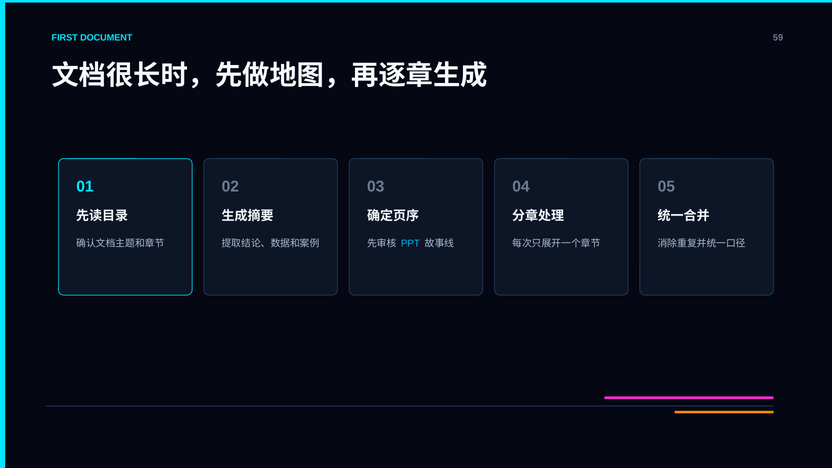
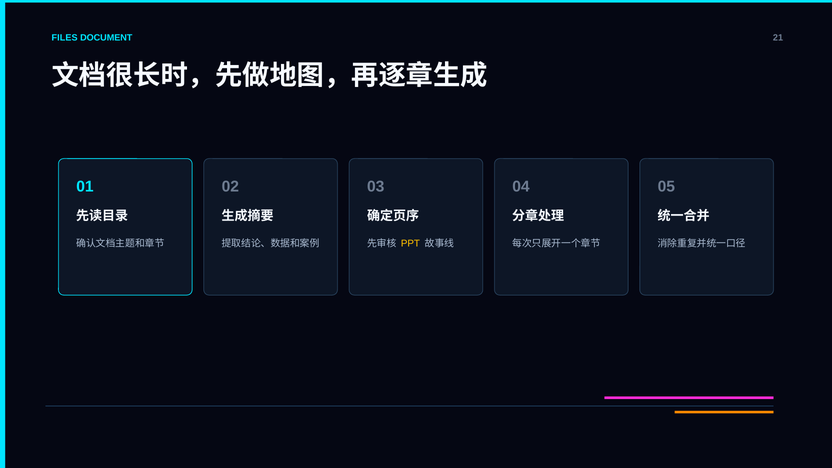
FIRST: FIRST -> FILES
59: 59 -> 21
PPT colour: light blue -> yellow
